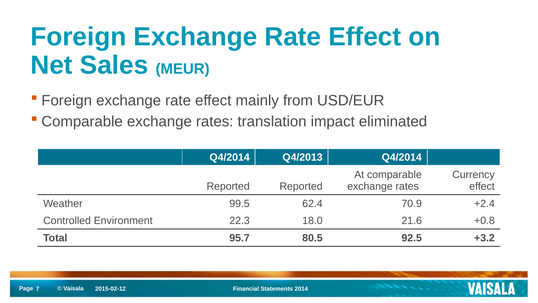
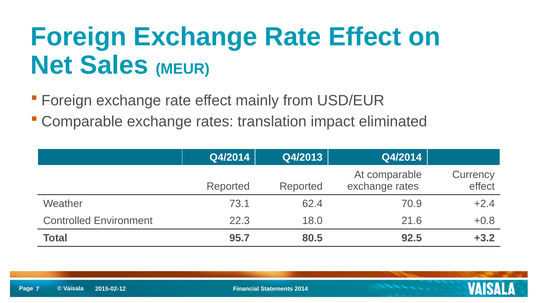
99.5: 99.5 -> 73.1
